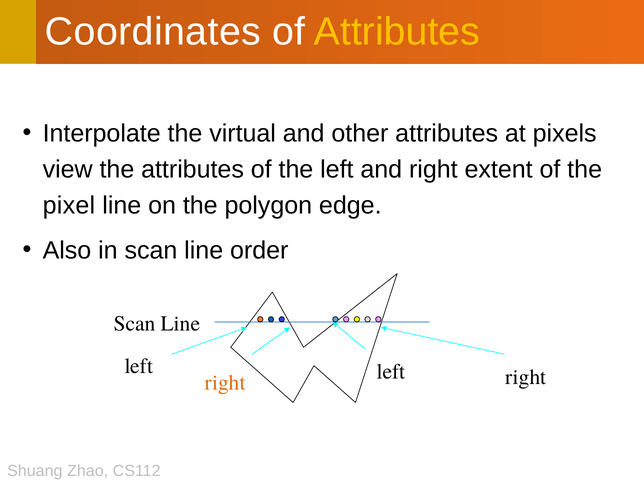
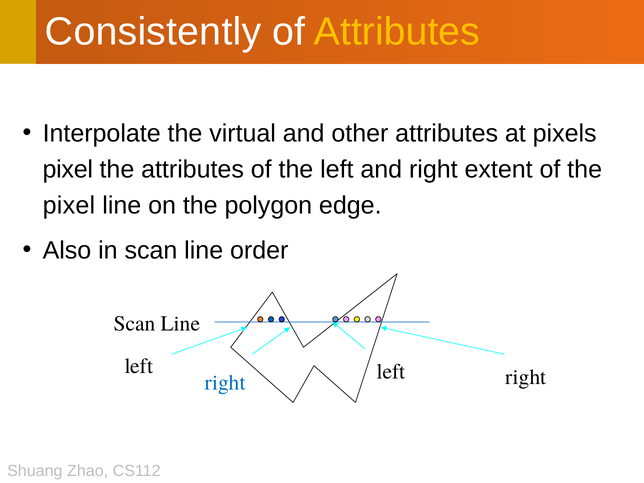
Coordinates: Coordinates -> Consistently
view at (68, 169): view -> pixel
right at (225, 382) colour: orange -> blue
